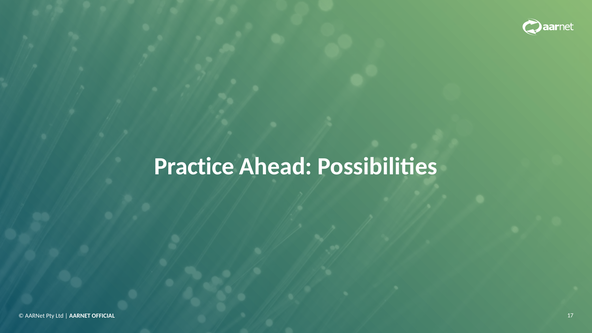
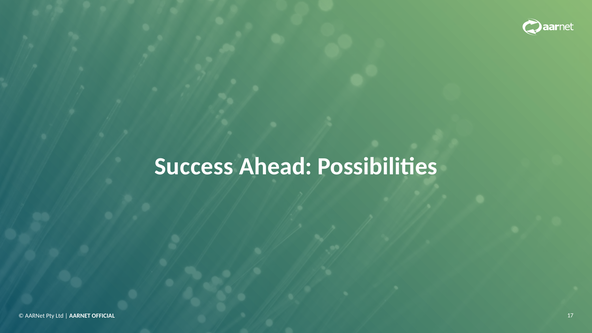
Practice: Practice -> Success
